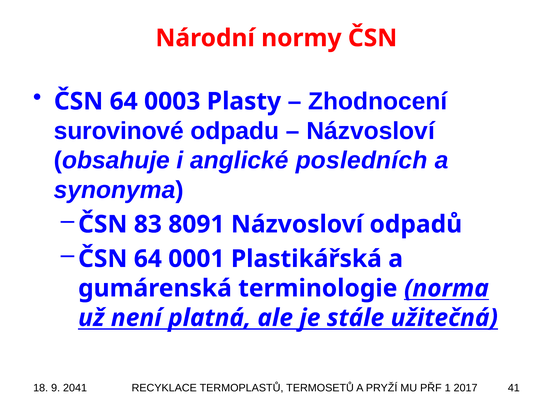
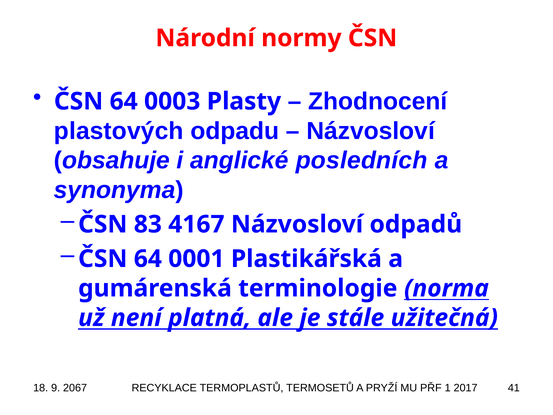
surovinové: surovinové -> plastových
8091: 8091 -> 4167
2041: 2041 -> 2067
